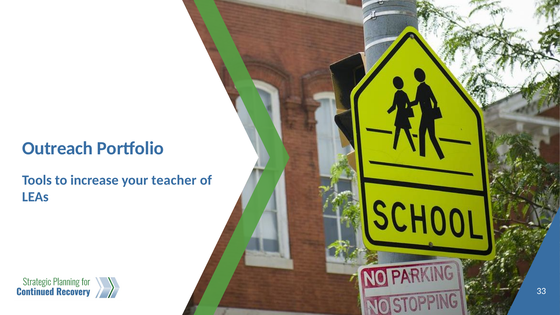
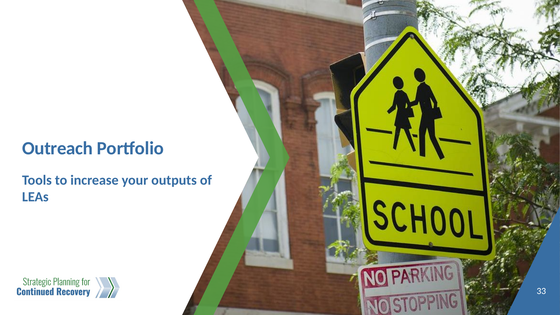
teacher: teacher -> outputs
